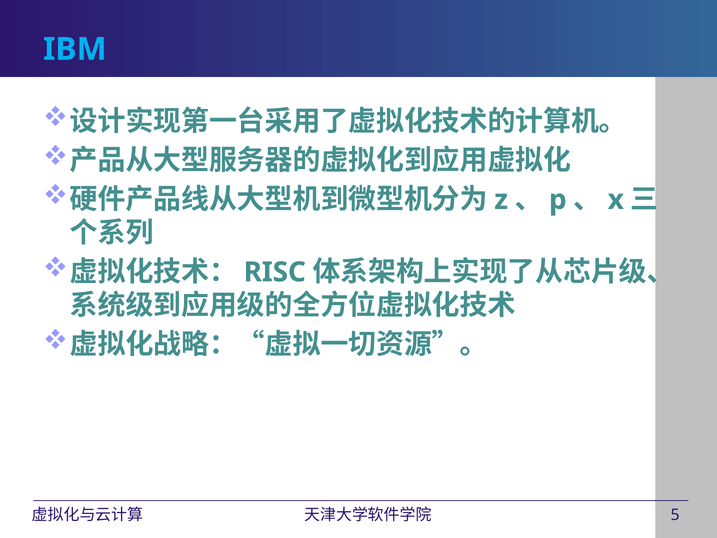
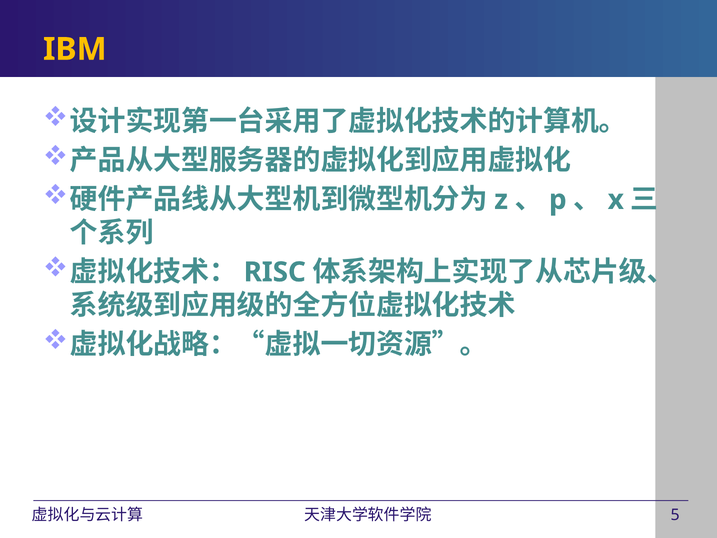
IBM colour: light blue -> yellow
